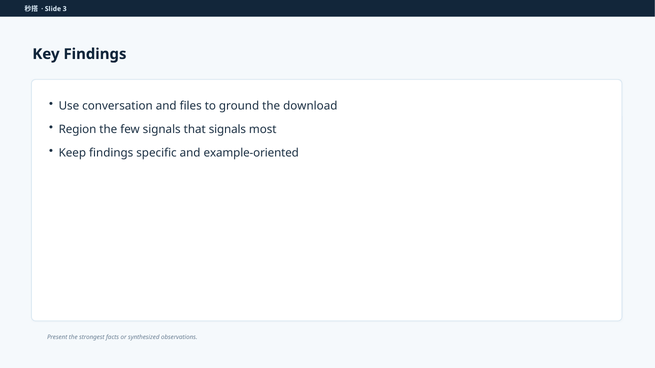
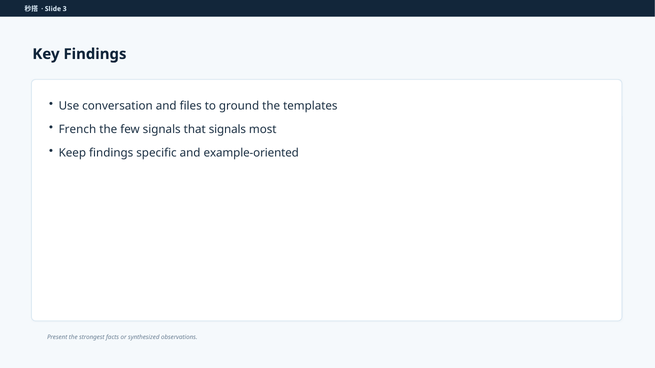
download: download -> templates
Region: Region -> French
